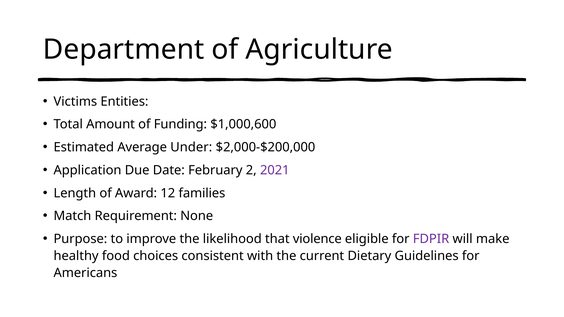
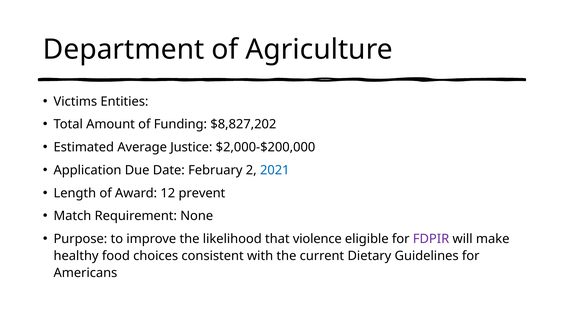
$1,000,600: $1,000,600 -> $8,827,202
Under: Under -> Justice
2021 colour: purple -> blue
families: families -> prevent
